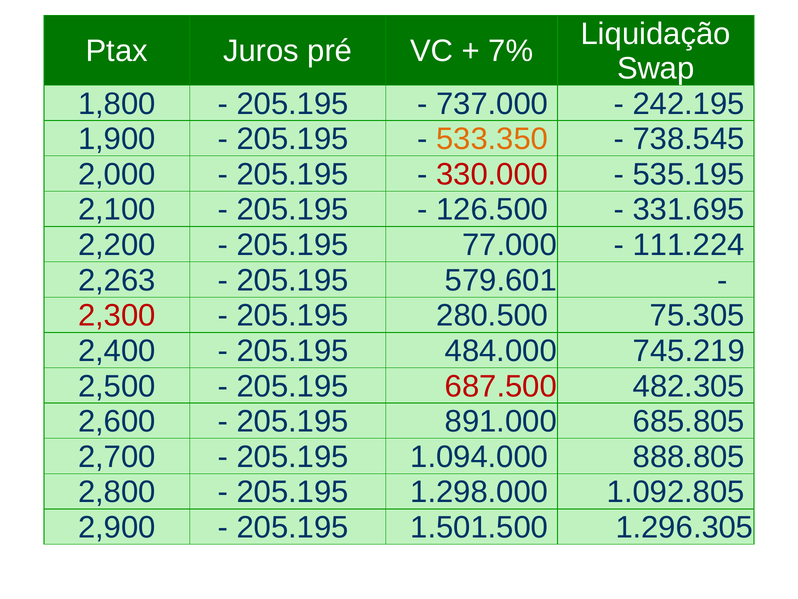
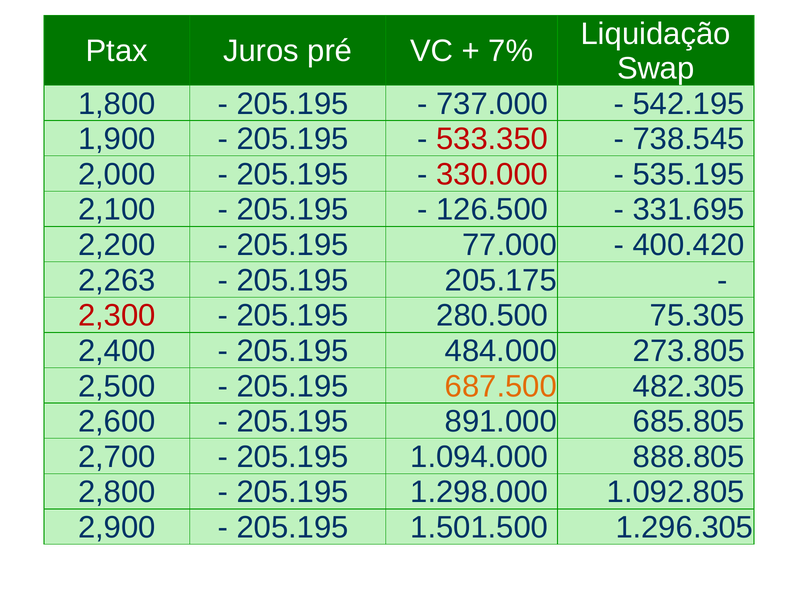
242.195: 242.195 -> 542.195
533.350 colour: orange -> red
111.224: 111.224 -> 400.420
579.601: 579.601 -> 205.175
745.219: 745.219 -> 273.805
687.500 colour: red -> orange
